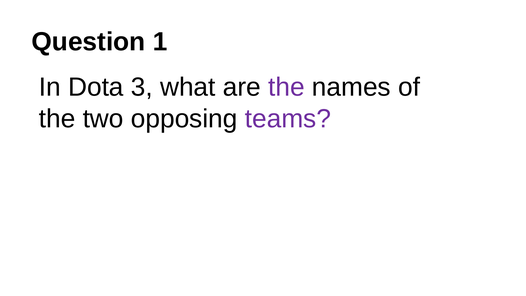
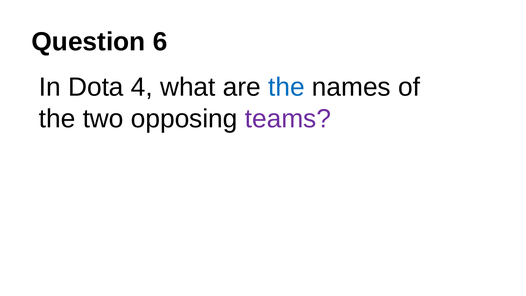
1: 1 -> 6
3: 3 -> 4
the at (286, 87) colour: purple -> blue
